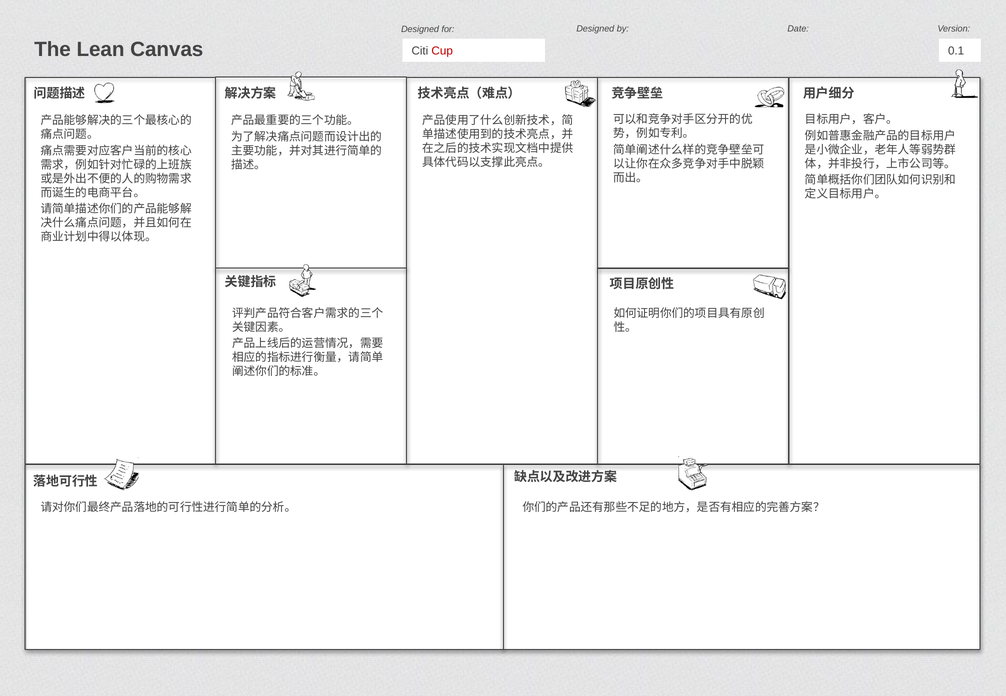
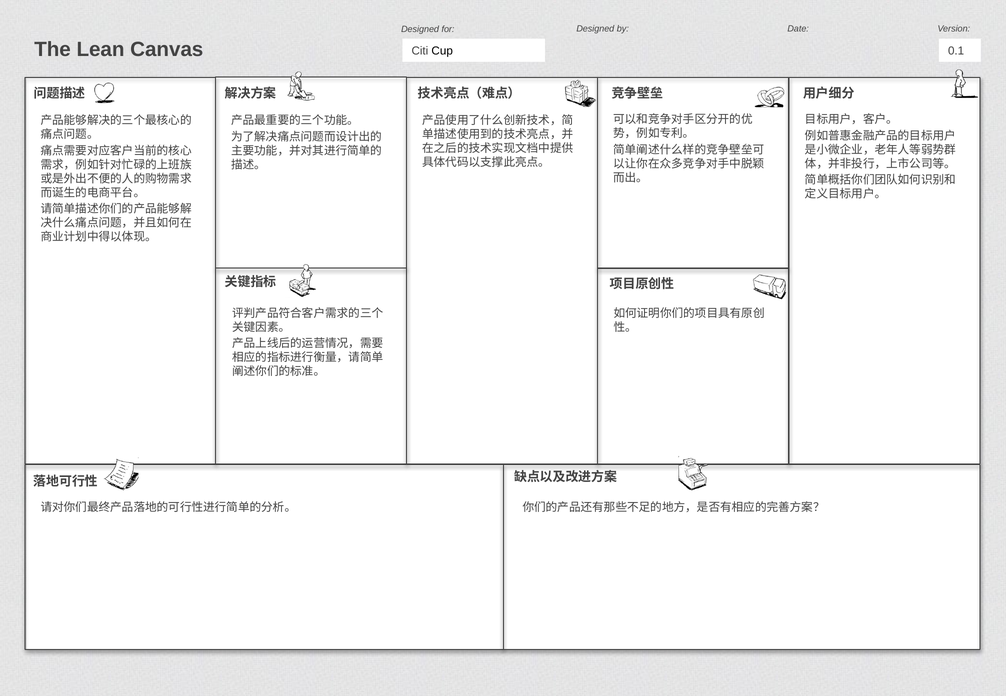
Cup colour: red -> black
